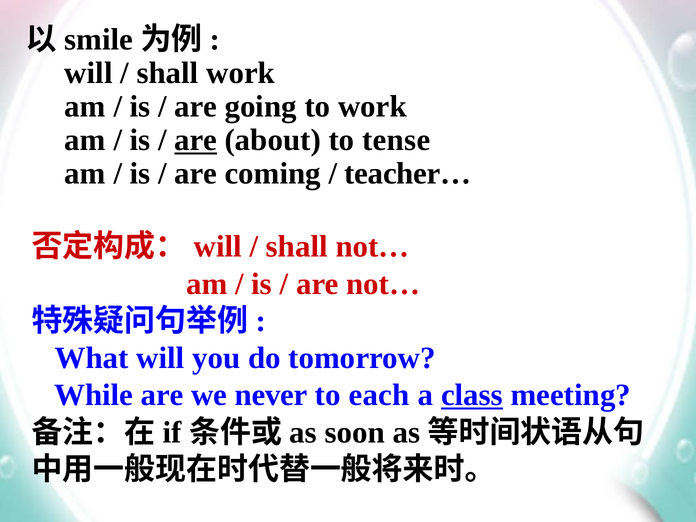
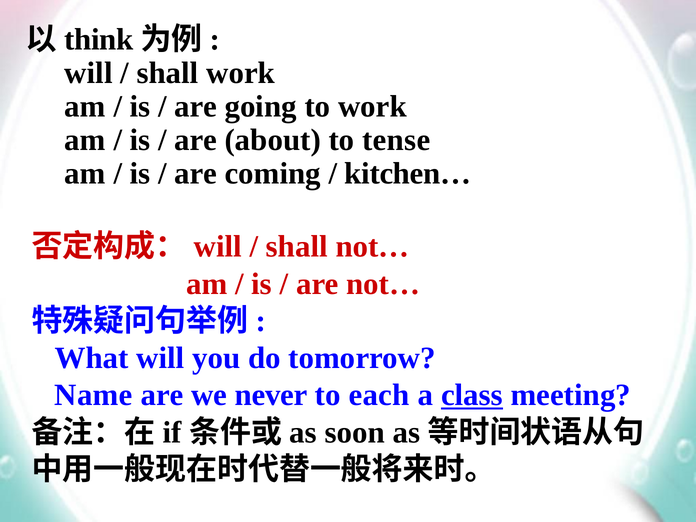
smile: smile -> think
are at (196, 140) underline: present -> none
teacher…: teacher… -> kitchen…
While: While -> Name
